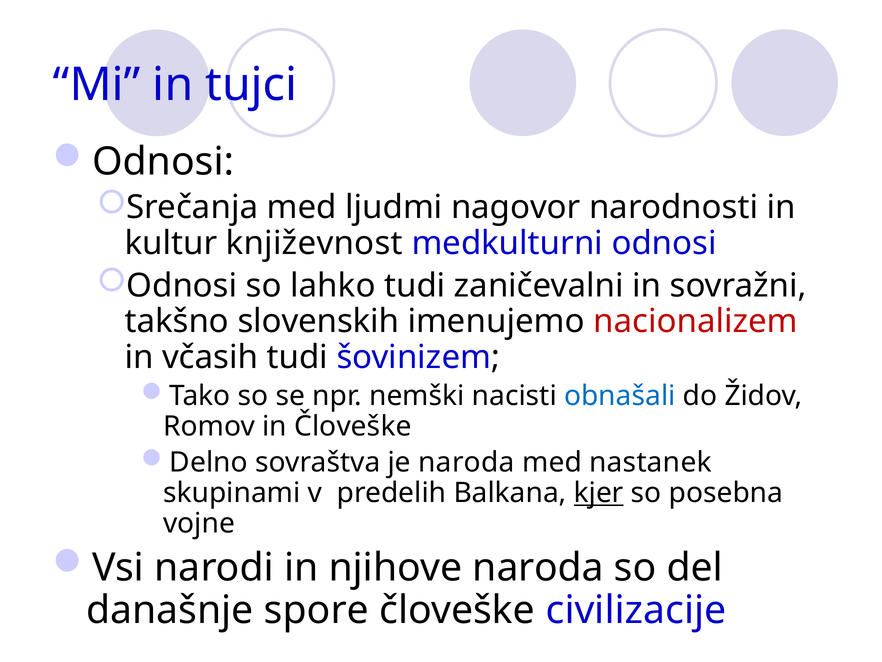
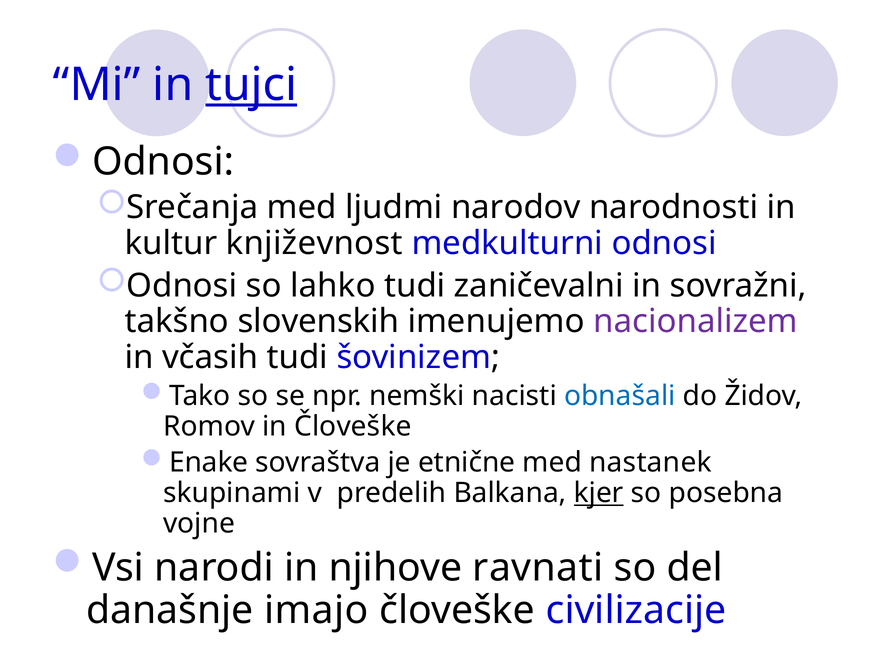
tujci underline: none -> present
nagovor: nagovor -> narodov
nacionalizem colour: red -> purple
Delno: Delno -> Enake
je naroda: naroda -> etnične
njihove naroda: naroda -> ravnati
spore: spore -> imajo
